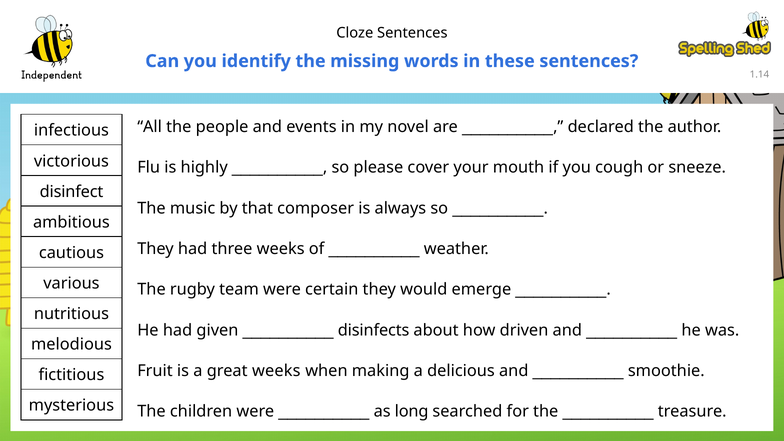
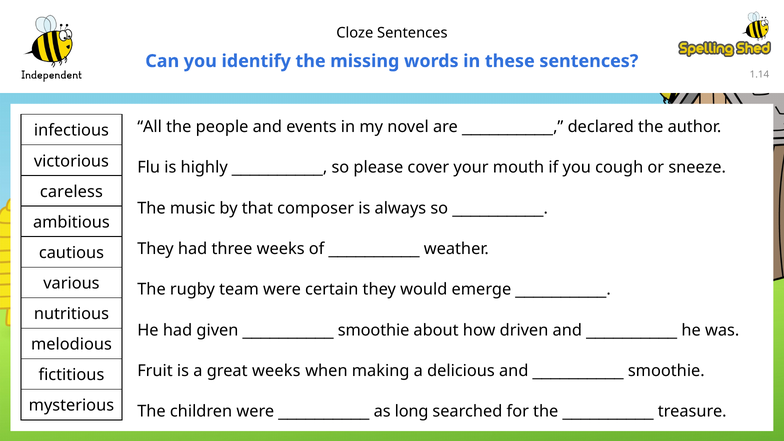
disinfect: disinfect -> careless
disinfects at (374, 330): disinfects -> smoothie
